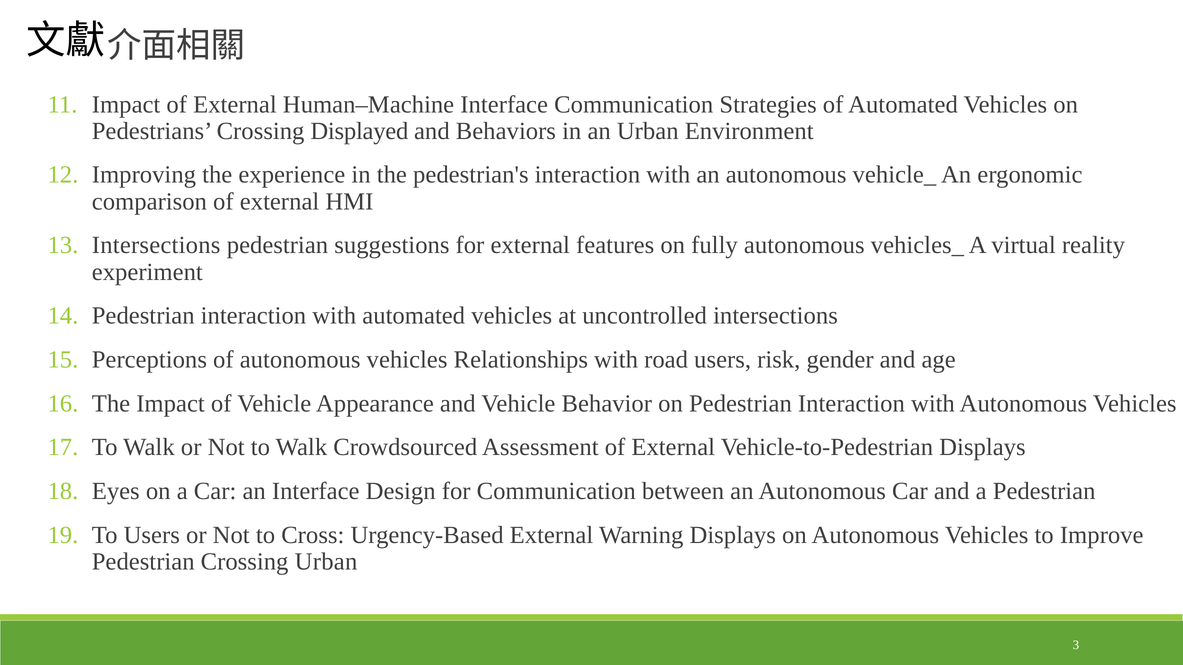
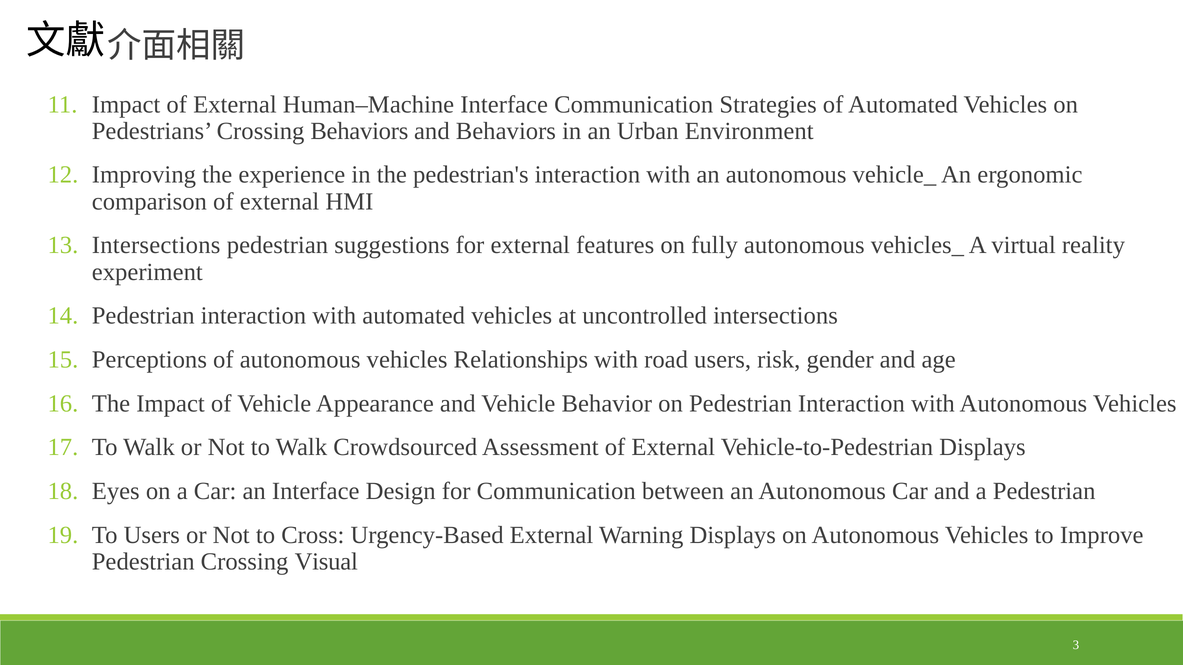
Crossing Displayed: Displayed -> Behaviors
Crossing Urban: Urban -> Visual
